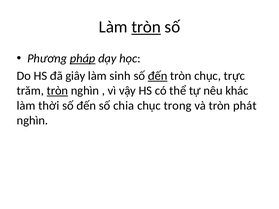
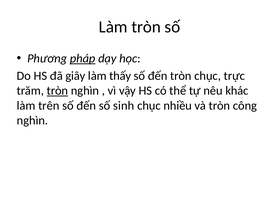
tròn at (146, 27) underline: present -> none
sinh: sinh -> thấy
đến at (158, 76) underline: present -> none
thời: thời -> trên
chia: chia -> sinh
trong: trong -> nhiều
phát: phát -> công
